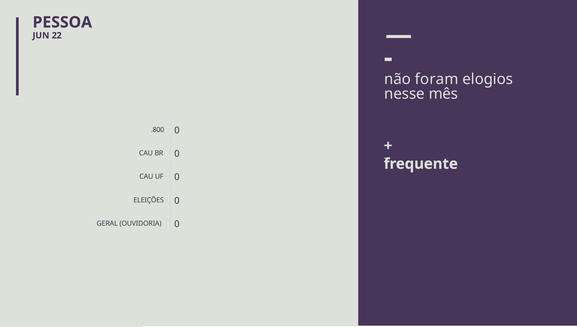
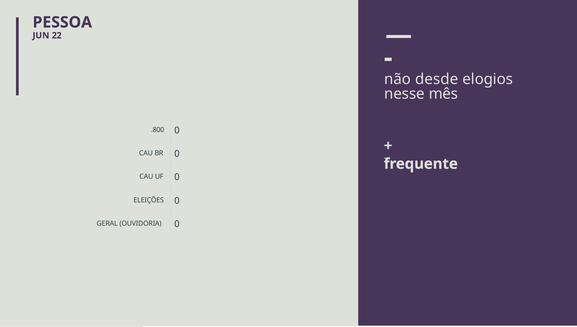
foram: foram -> desde
